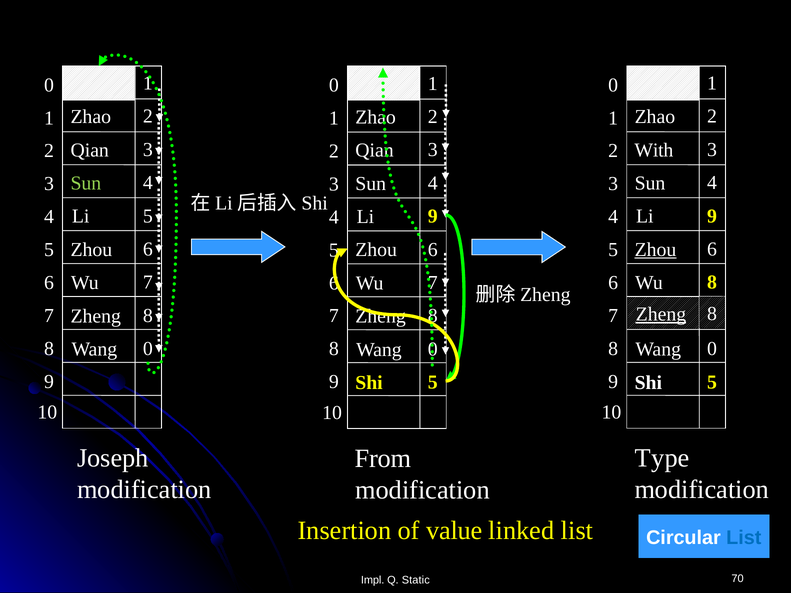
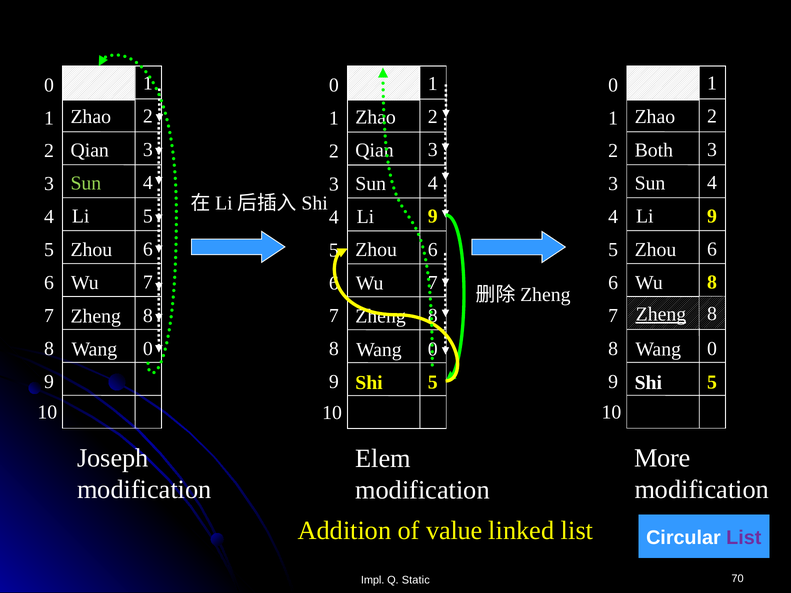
With: With -> Both
Zhou at (655, 250) underline: present -> none
Type: Type -> More
From: From -> Elem
Insertion: Insertion -> Addition
List at (744, 538) colour: blue -> purple
